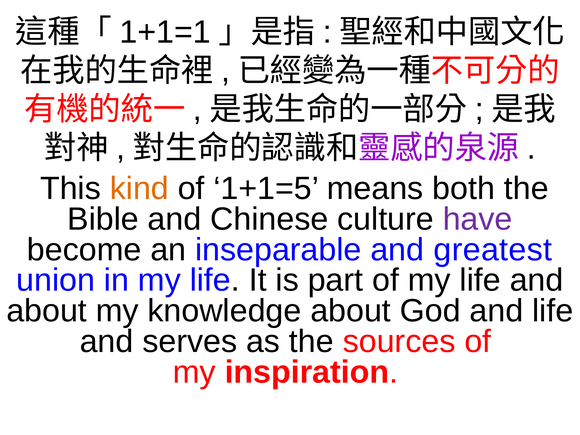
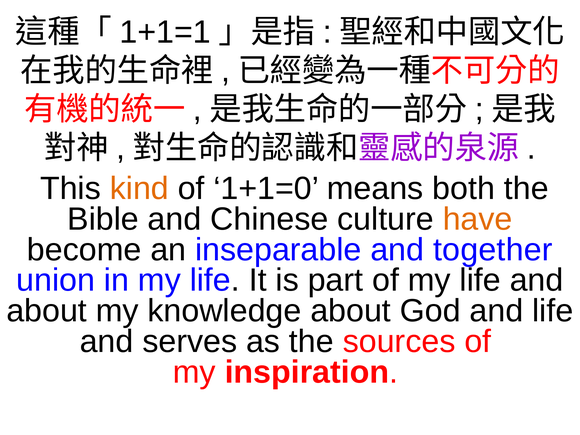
1+1=5: 1+1=5 -> 1+1=0
have colour: purple -> orange
greatest: greatest -> together
